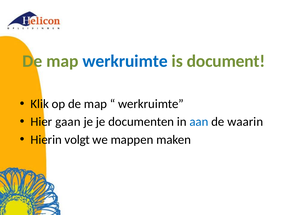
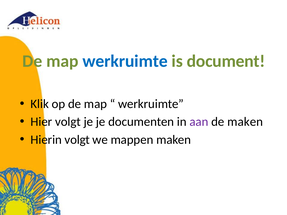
Hier gaan: gaan -> volgt
aan colour: blue -> purple
de waarin: waarin -> maken
